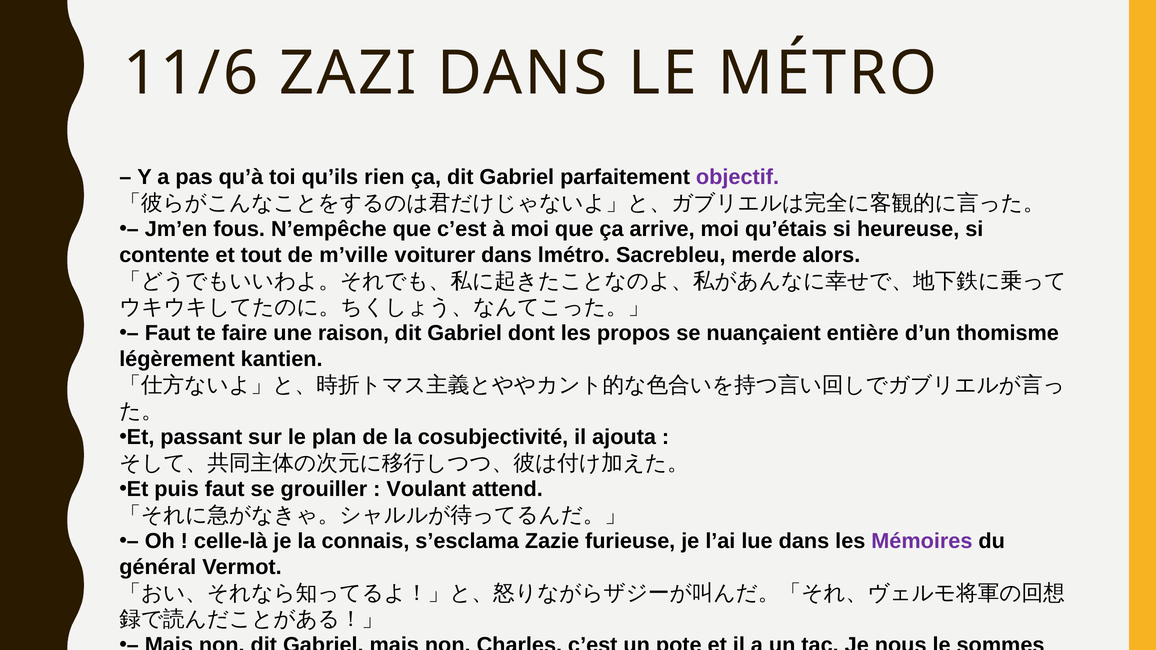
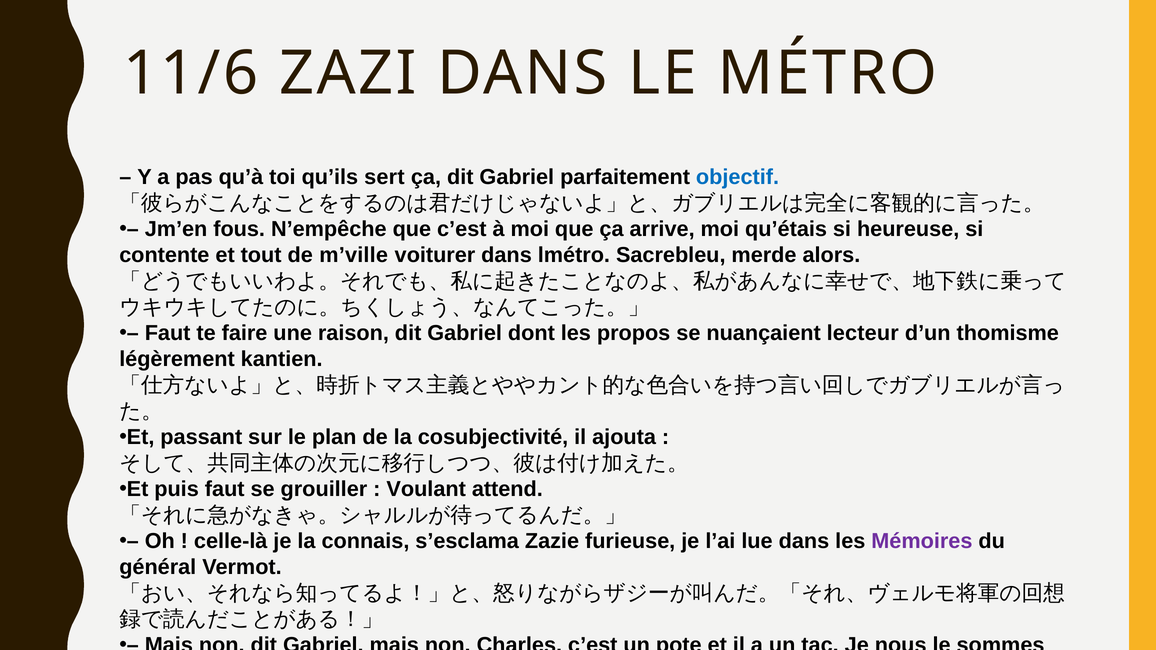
rien: rien -> sert
objectif colour: purple -> blue
entière: entière -> lecteur
